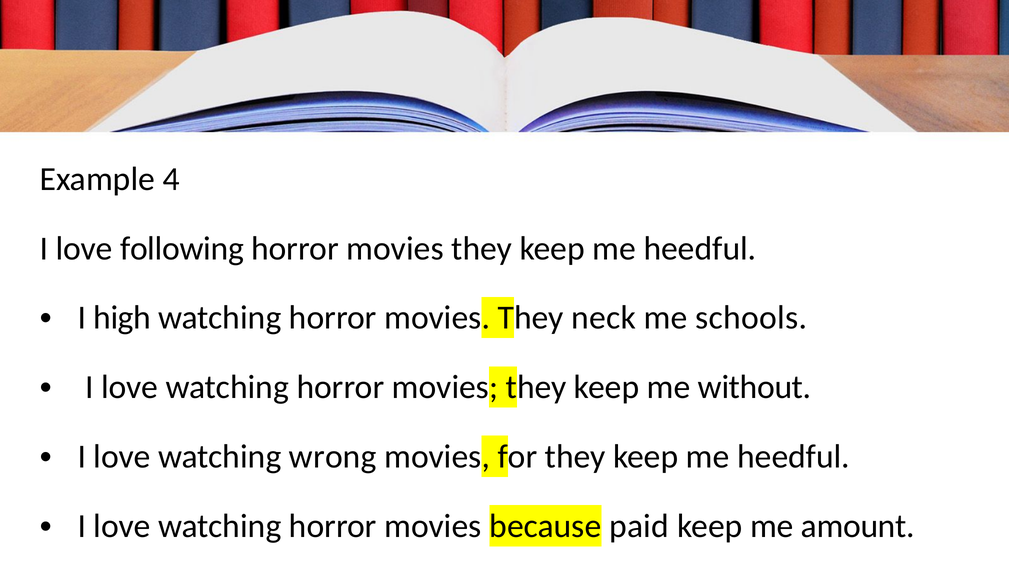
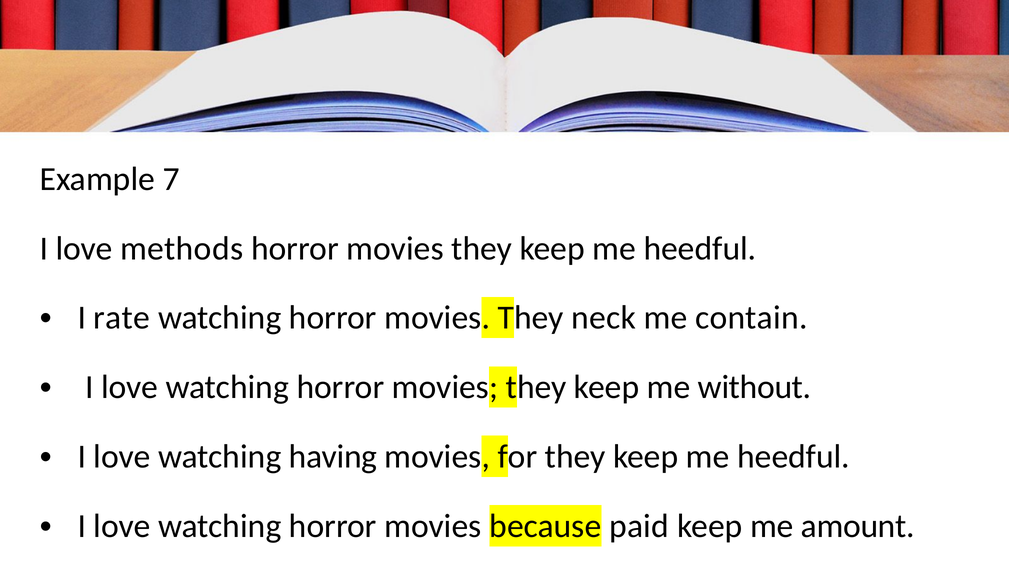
4: 4 -> 7
following: following -> methods
high: high -> rate
schools: schools -> contain
wrong: wrong -> having
